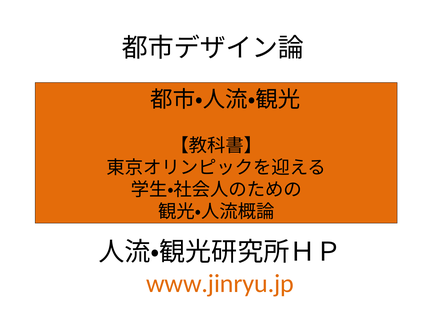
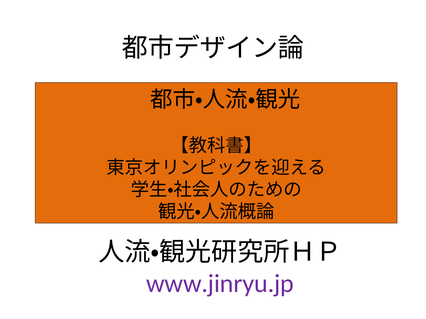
www.jinryu.jp colour: orange -> purple
